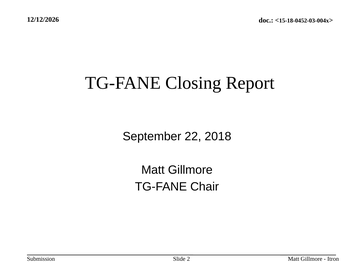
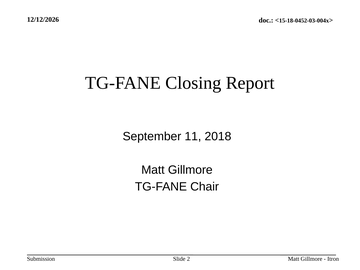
22: 22 -> 11
